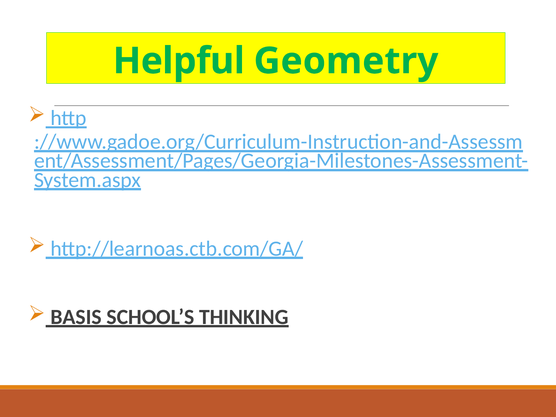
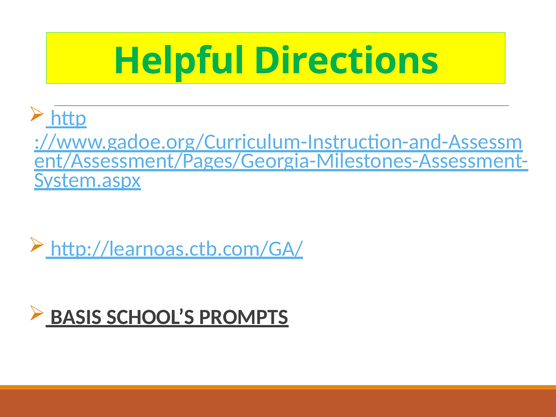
Geometry: Geometry -> Directions
THINKING: THINKING -> PROMPTS
